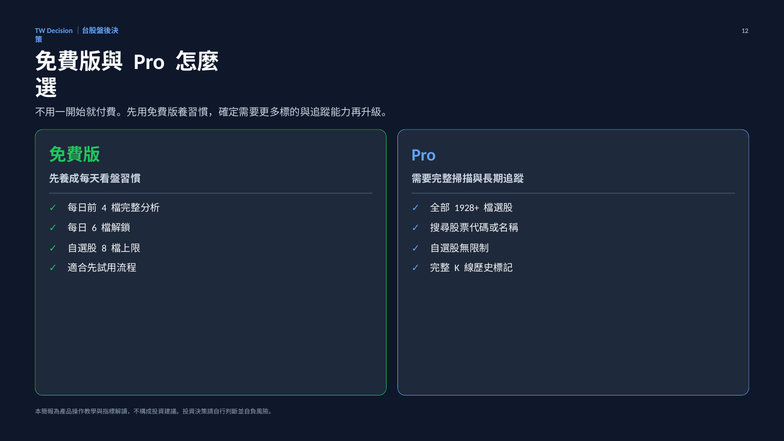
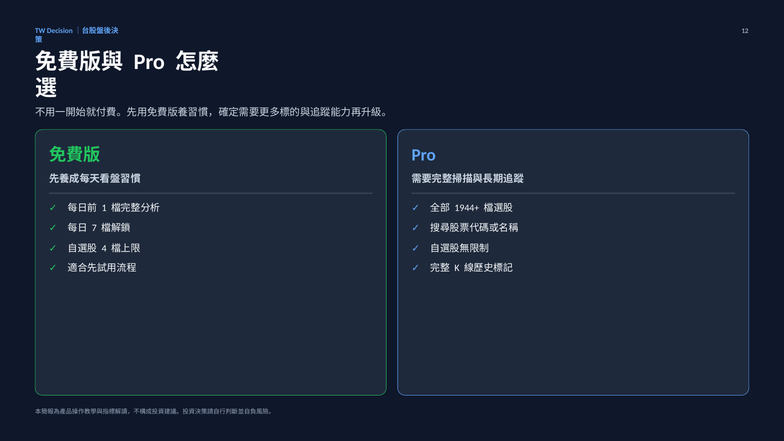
4: 4 -> 1
1928+: 1928+ -> 1944+
6: 6 -> 7
8: 8 -> 4
